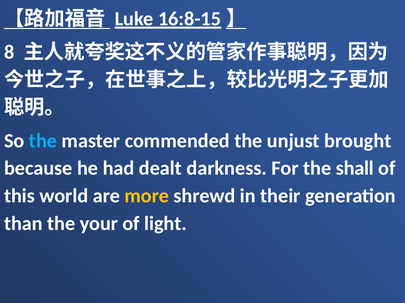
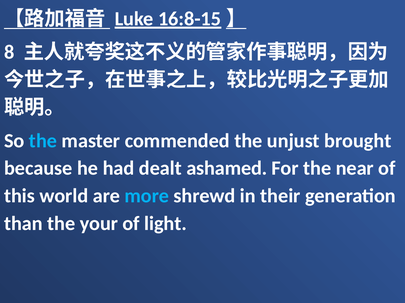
darkness: darkness -> ashamed
shall: shall -> near
more colour: yellow -> light blue
